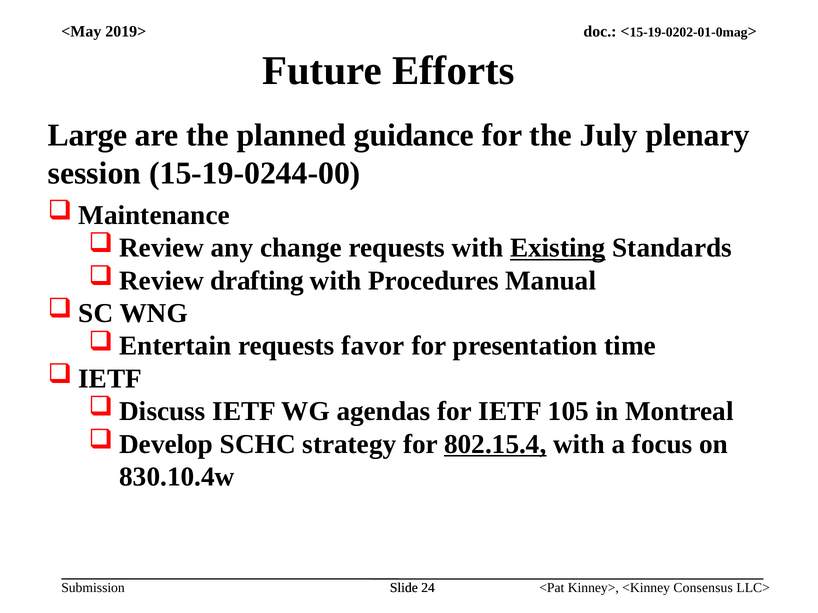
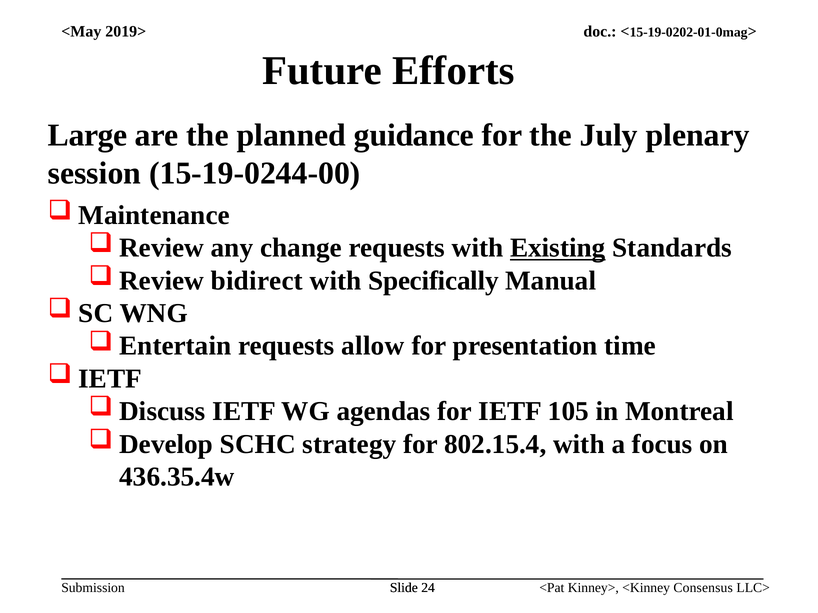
drafting: drafting -> bidirect
Procedures: Procedures -> Specifically
favor: favor -> allow
802.15.4 underline: present -> none
830.10.4w: 830.10.4w -> 436.35.4w
